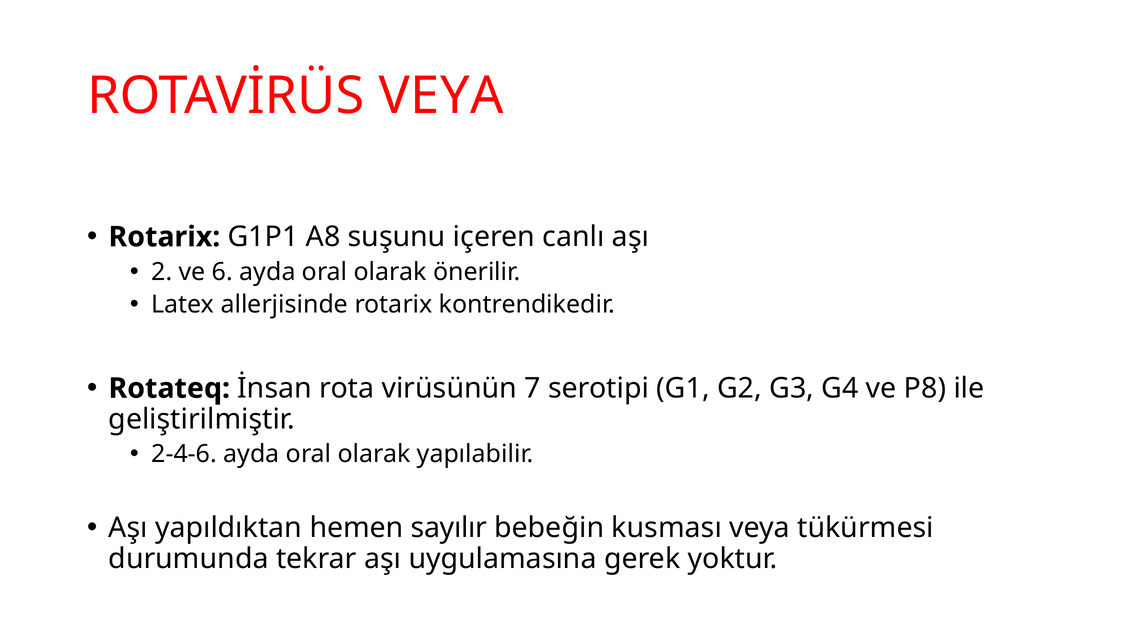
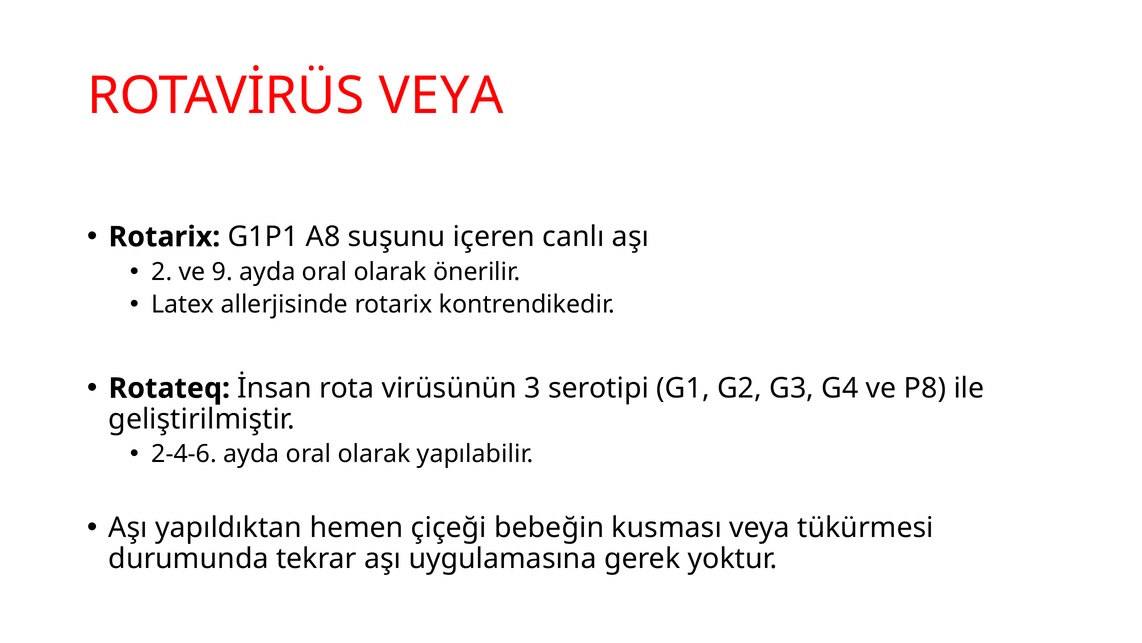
6: 6 -> 9
7: 7 -> 3
sayılır: sayılır -> çiçeği
